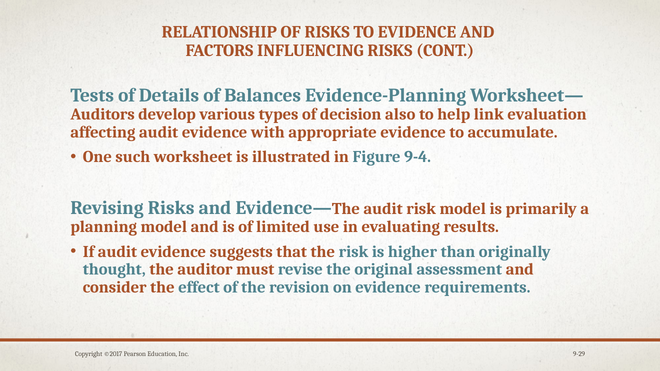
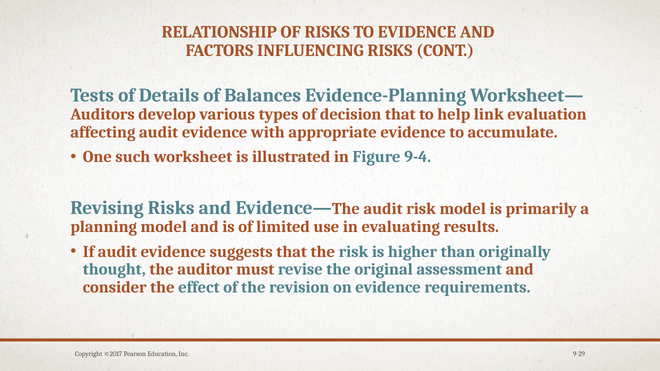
decision also: also -> that
